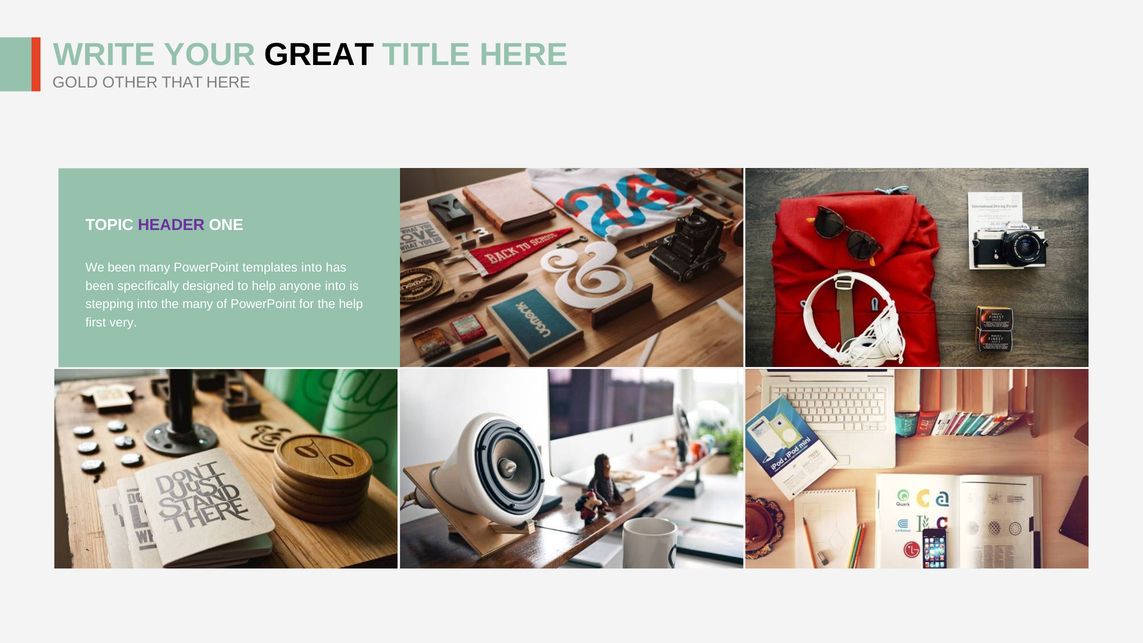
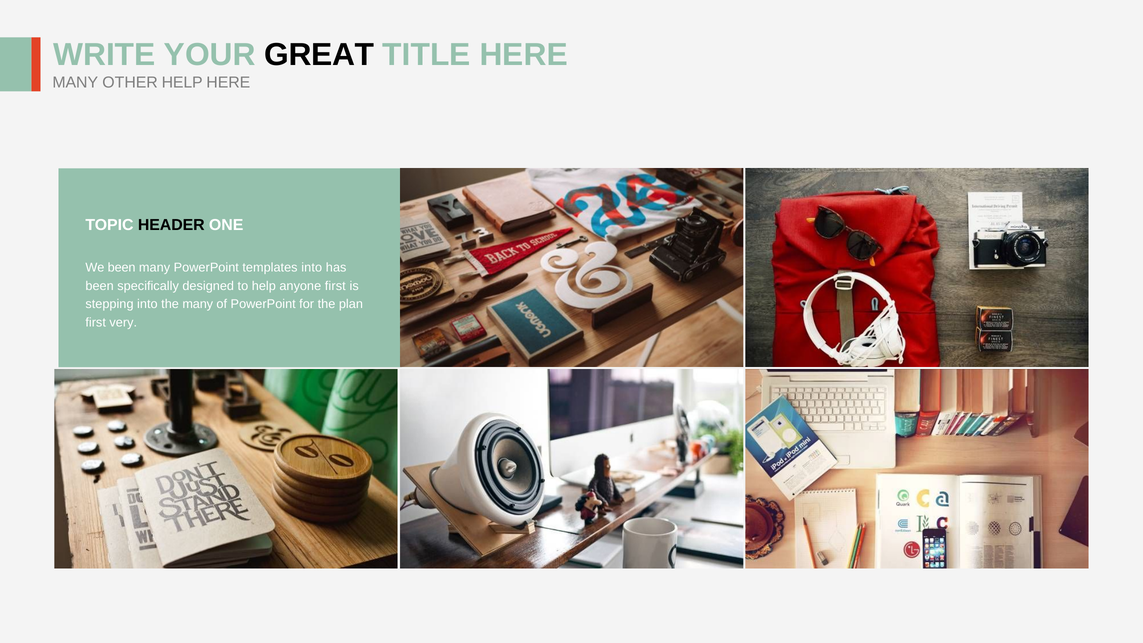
GOLD at (75, 83): GOLD -> MANY
OTHER THAT: THAT -> HELP
HEADER colour: purple -> black
anyone into: into -> first
the help: help -> plan
